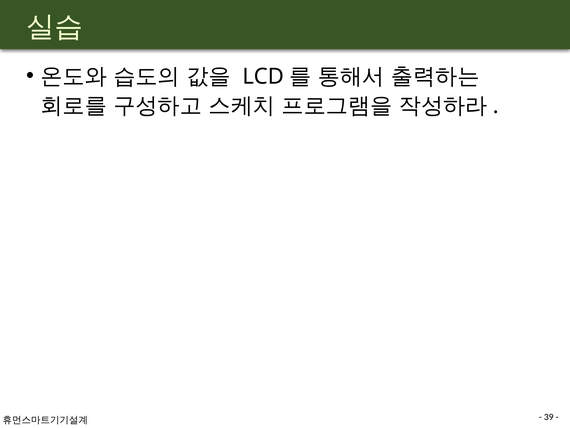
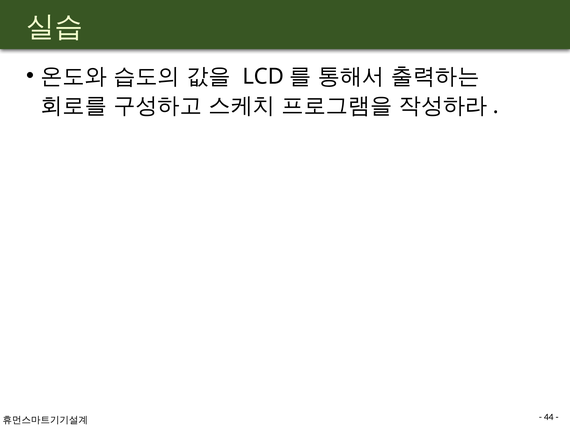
39: 39 -> 44
